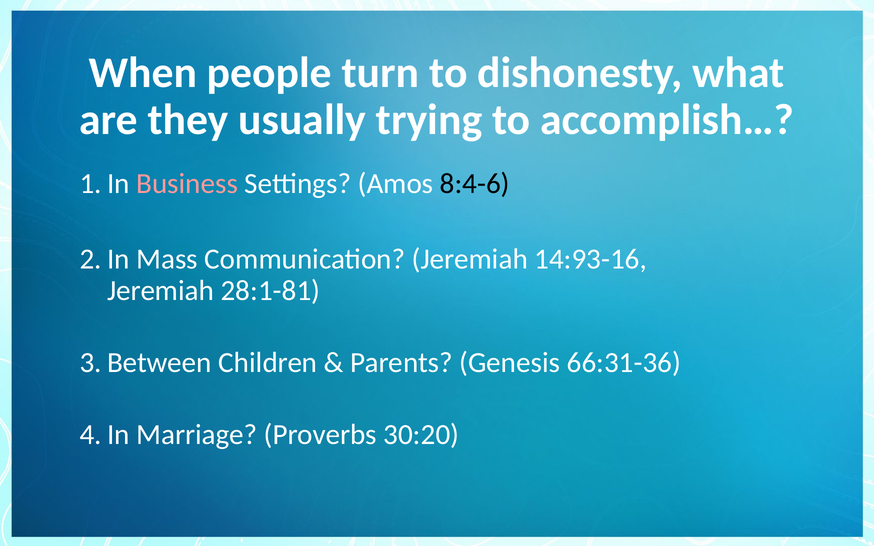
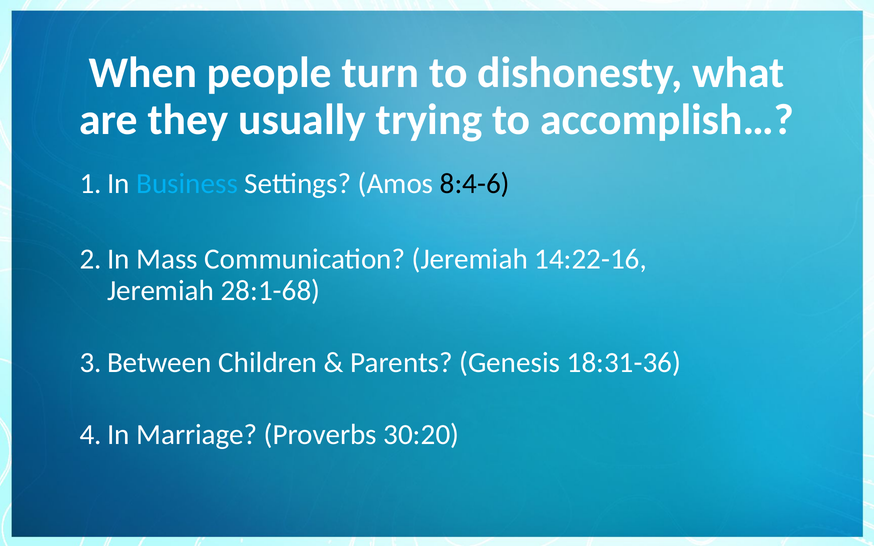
Business colour: pink -> light blue
14:93-16: 14:93-16 -> 14:22-16
28:1-81: 28:1-81 -> 28:1-68
66:31-36: 66:31-36 -> 18:31-36
